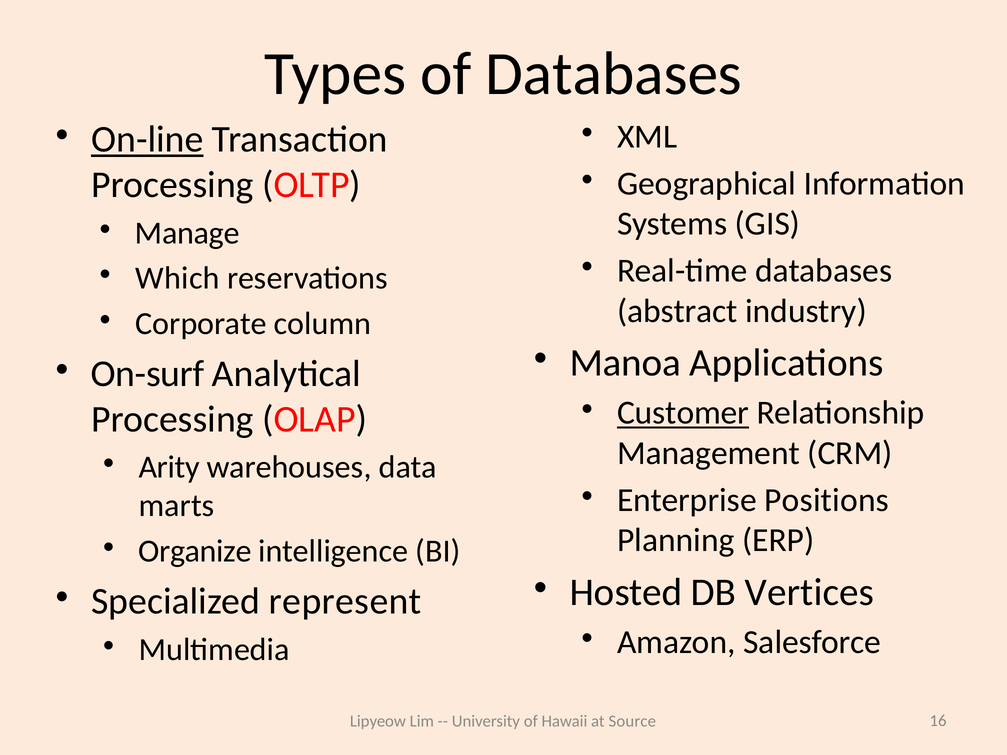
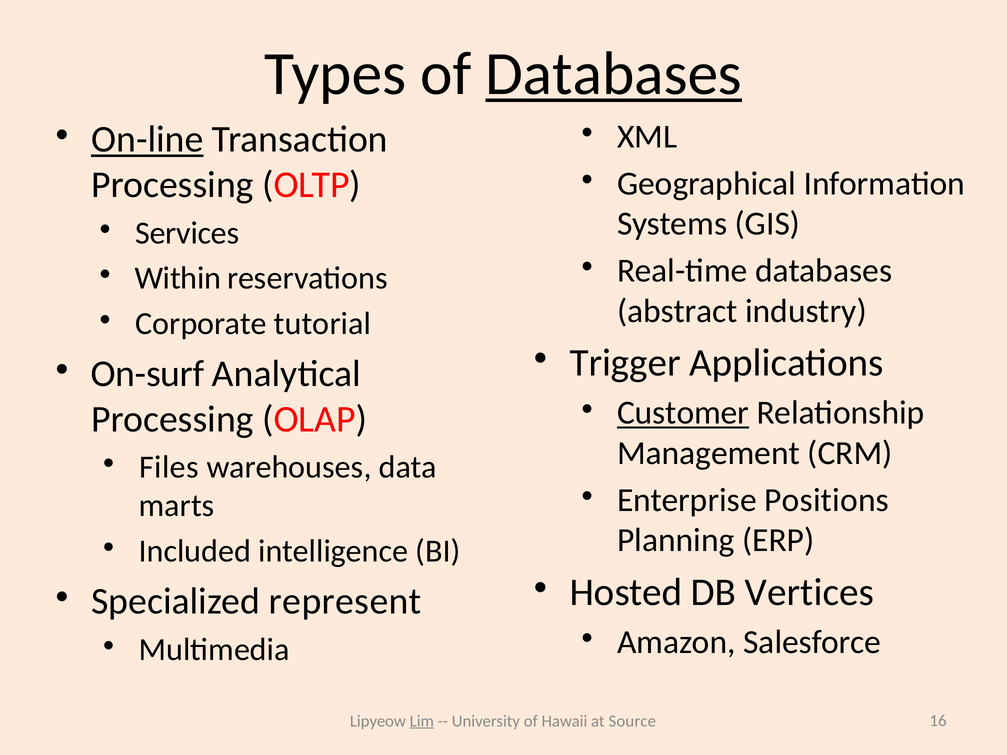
Databases at (614, 74) underline: none -> present
Manage: Manage -> Services
Which: Which -> Within
column: column -> tutorial
Manoa: Manoa -> Trigger
Arity: Arity -> Files
Organize: Organize -> Included
Lim underline: none -> present
